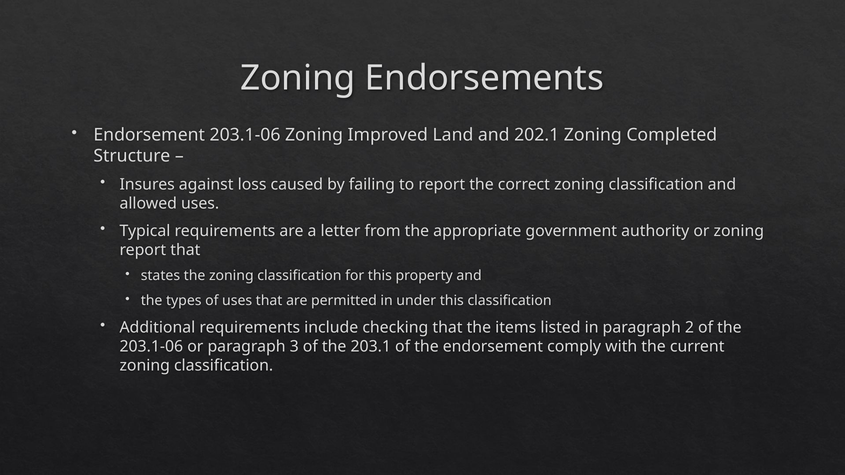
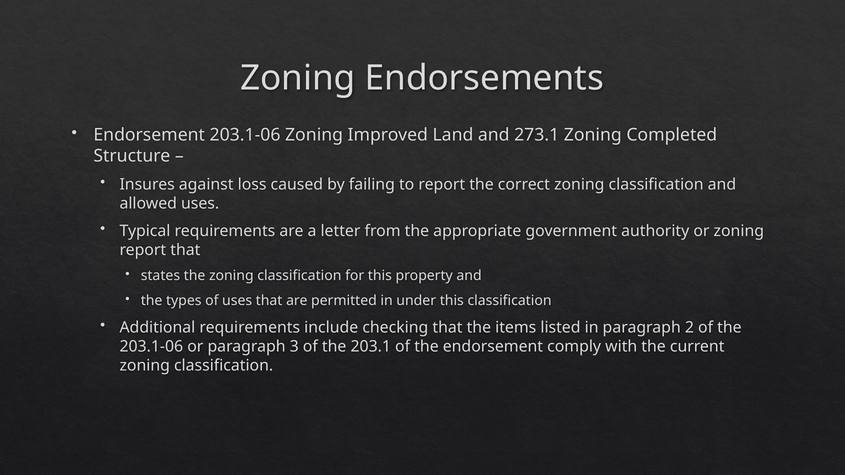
202.1: 202.1 -> 273.1
